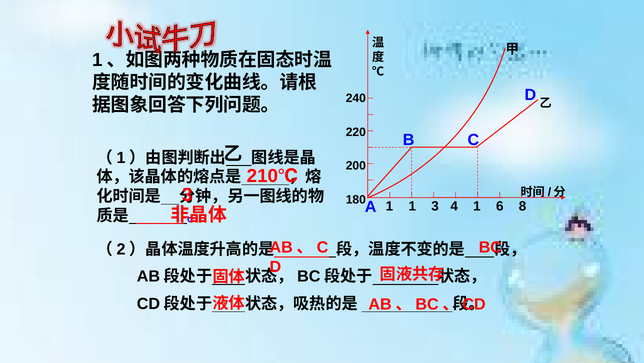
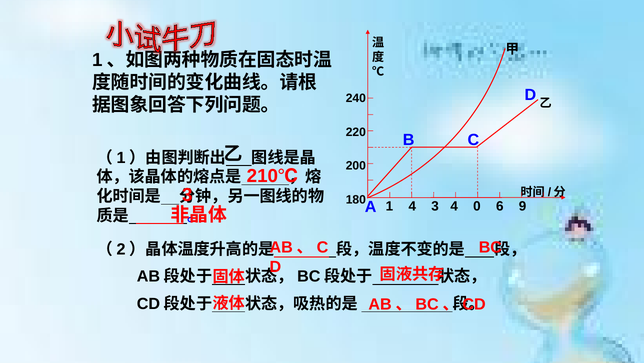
1 1: 1 -> 4
4 1: 1 -> 0
8: 8 -> 9
